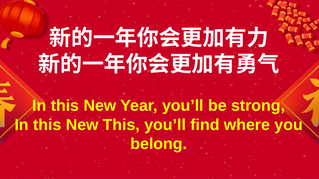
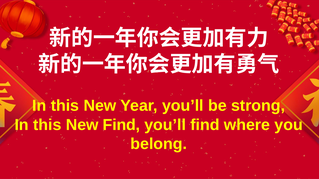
New This: This -> Find
